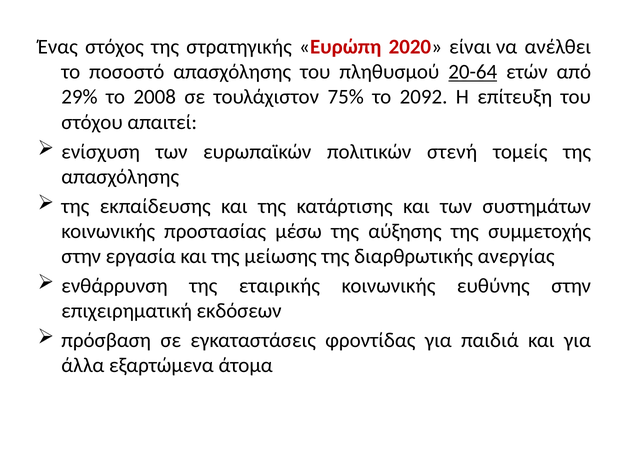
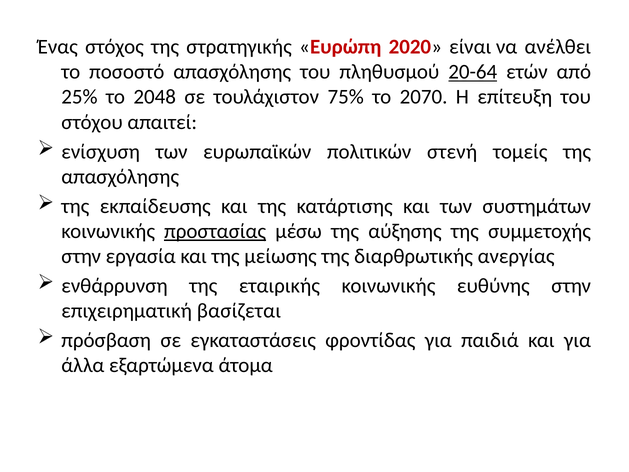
29%: 29% -> 25%
2008: 2008 -> 2048
2092: 2092 -> 2070
προστασίας underline: none -> present
εκδόσεων: εκδόσεων -> βασίζεται
